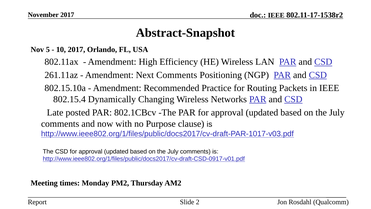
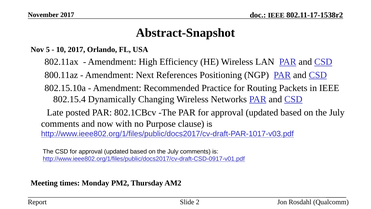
261.11az: 261.11az -> 800.11az
Next Comments: Comments -> References
